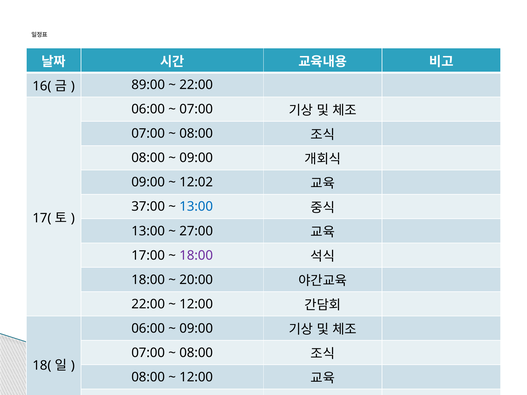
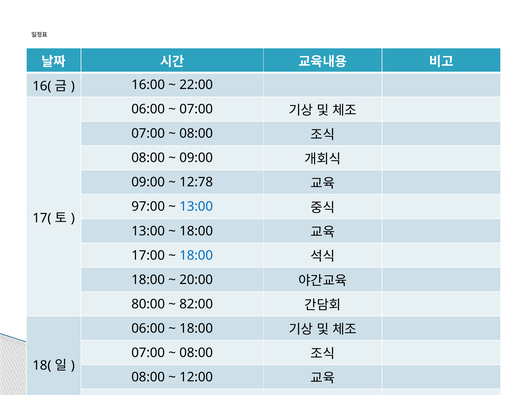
89:00: 89:00 -> 16:00
12:02: 12:02 -> 12:78
37:00: 37:00 -> 97:00
27:00 at (196, 231): 27:00 -> 18:00
18:00 at (196, 256) colour: purple -> blue
22:00 at (148, 304): 22:00 -> 80:00
12:00 at (196, 304): 12:00 -> 82:00
09:00 at (196, 329): 09:00 -> 18:00
